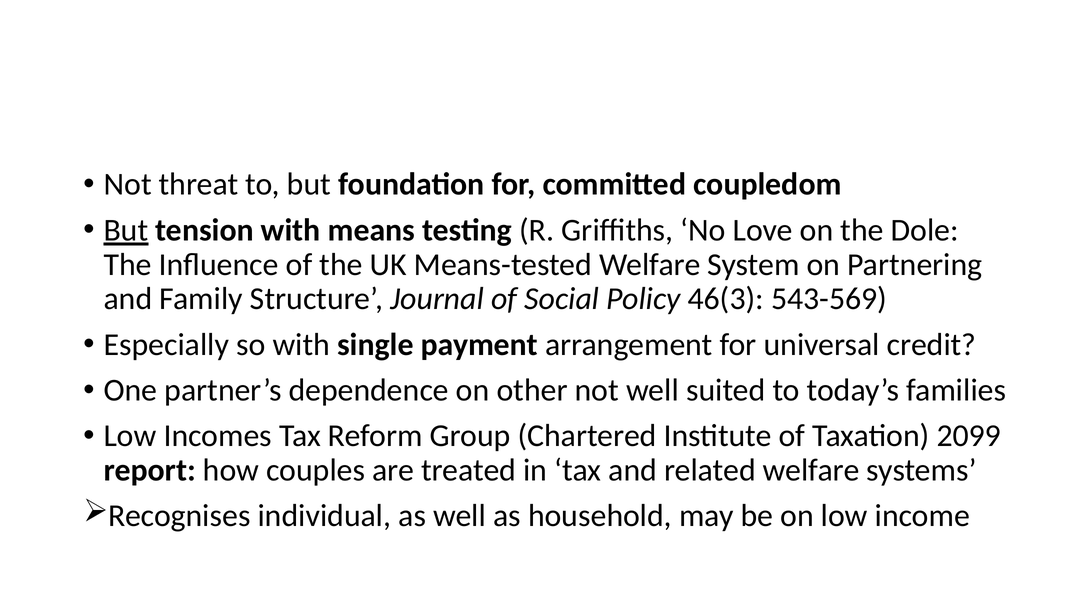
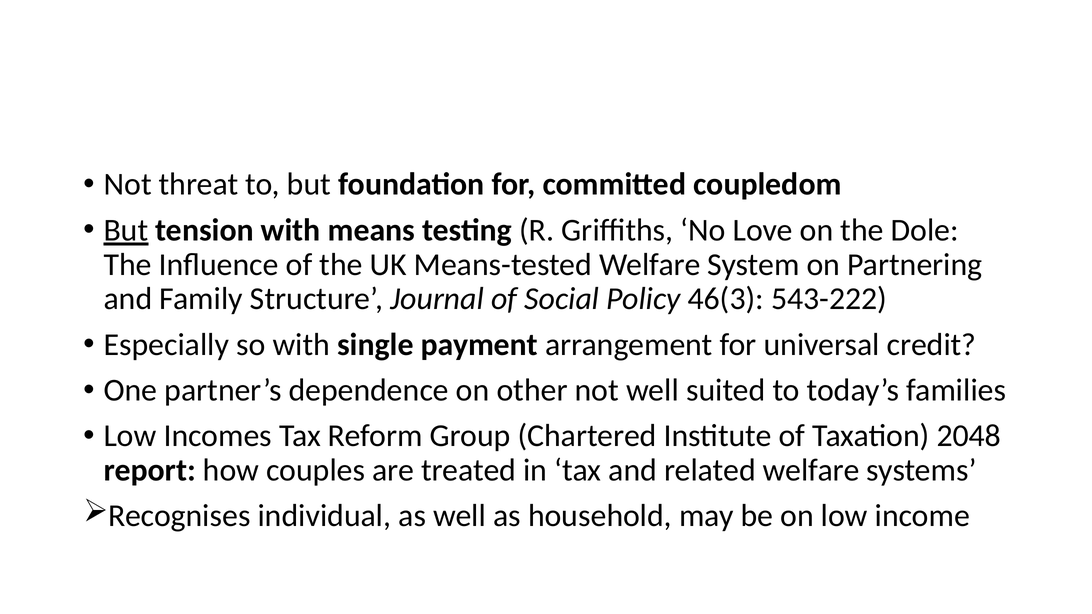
543-569: 543-569 -> 543-222
2099: 2099 -> 2048
